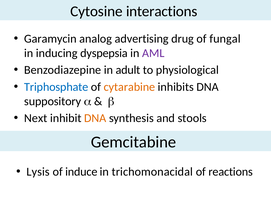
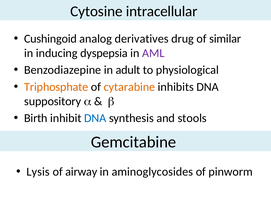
interactions: interactions -> intracellular
Garamycin: Garamycin -> Cushingoid
advertising: advertising -> derivatives
fungal: fungal -> similar
Triphosphate colour: blue -> orange
Next: Next -> Birth
DNA at (95, 118) colour: orange -> blue
induce: induce -> airway
trichomonacidal: trichomonacidal -> aminoglycosides
reactions: reactions -> pinworm
